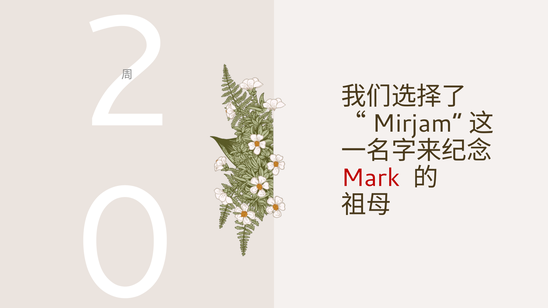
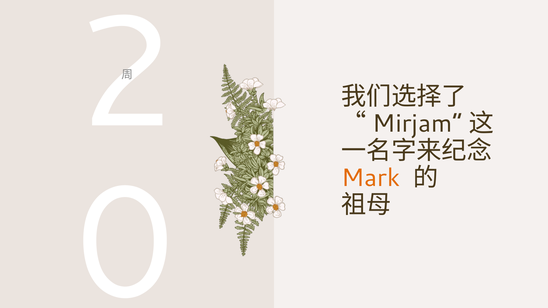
Mark colour: red -> orange
